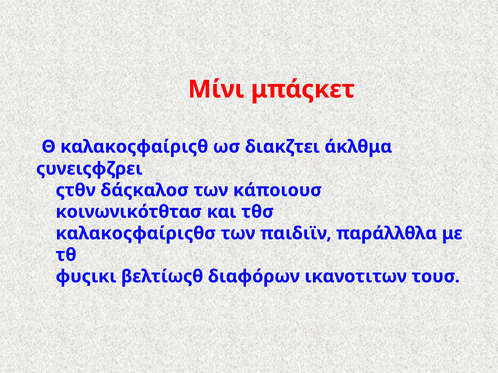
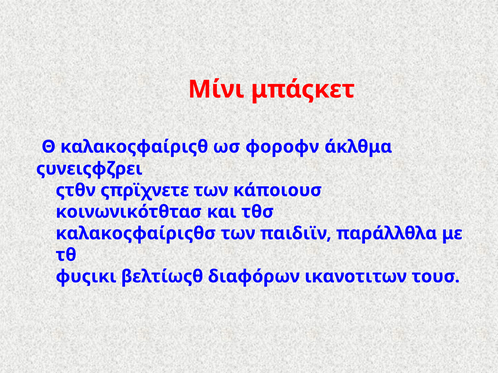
διακζτει: διακζτει -> φοροφν
δάςκαλοσ: δάςκαλοσ -> ςπρϊχνετε
